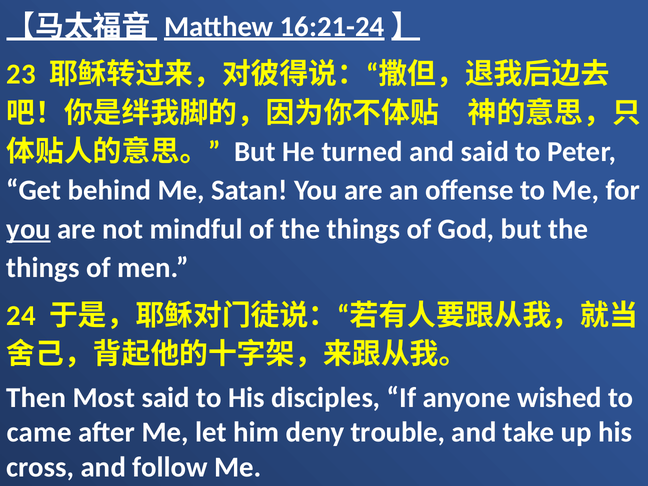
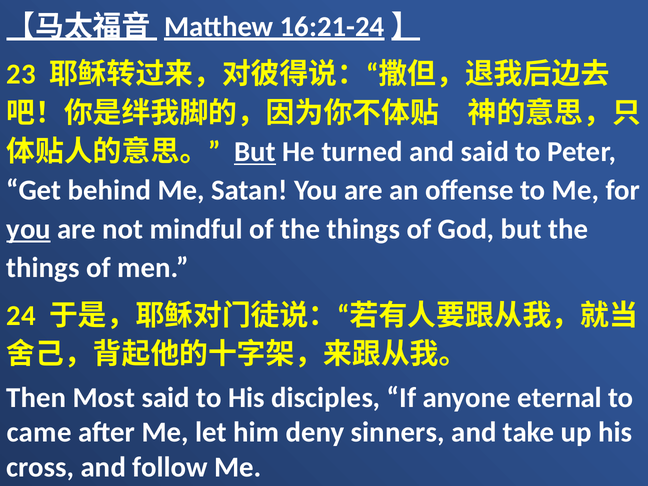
But at (255, 152) underline: none -> present
wished: wished -> eternal
trouble: trouble -> sinners
